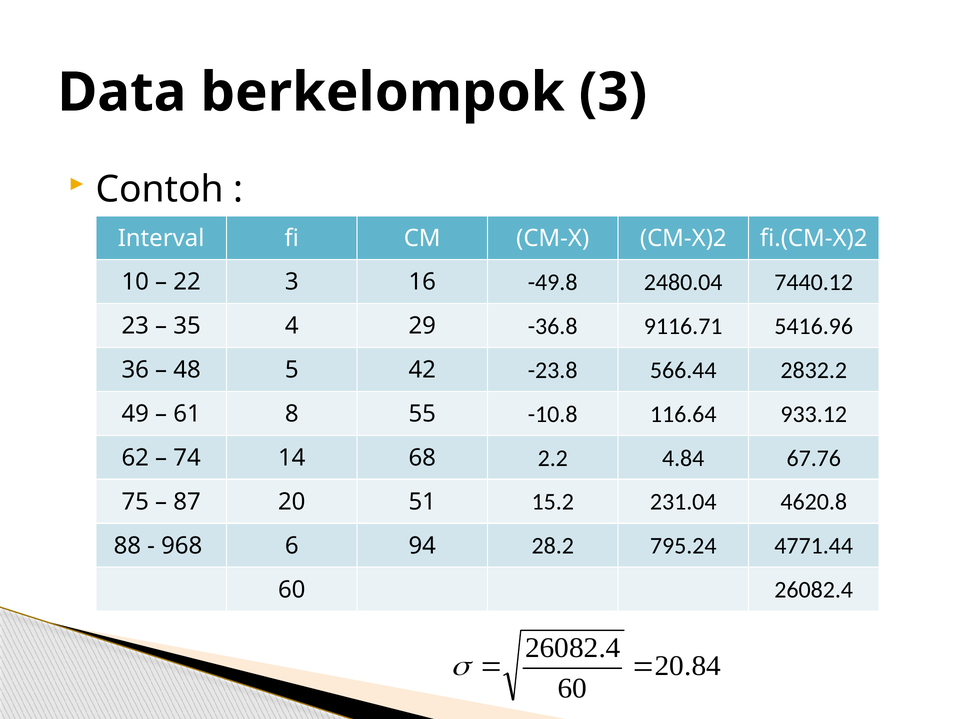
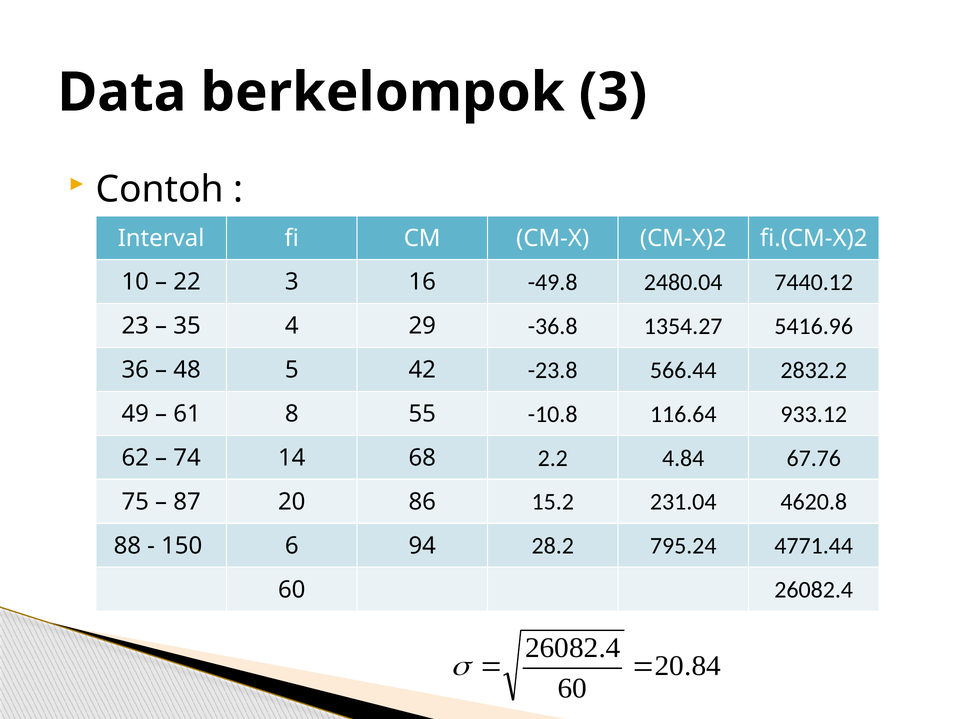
9116.71: 9116.71 -> 1354.27
51: 51 -> 86
968: 968 -> 150
